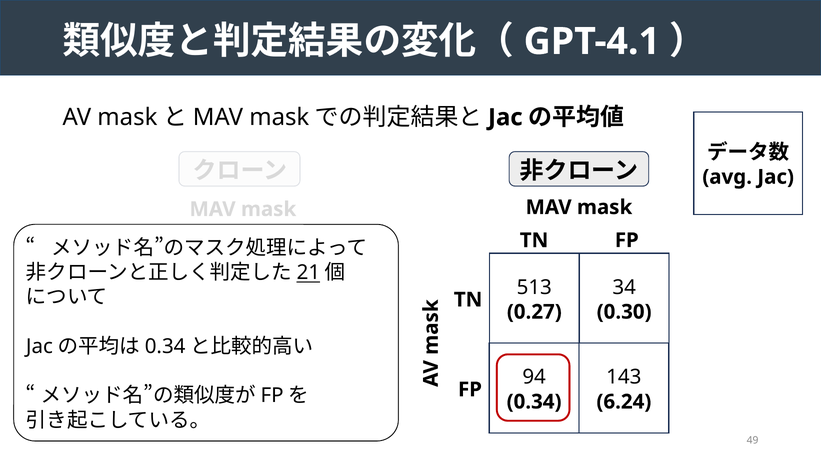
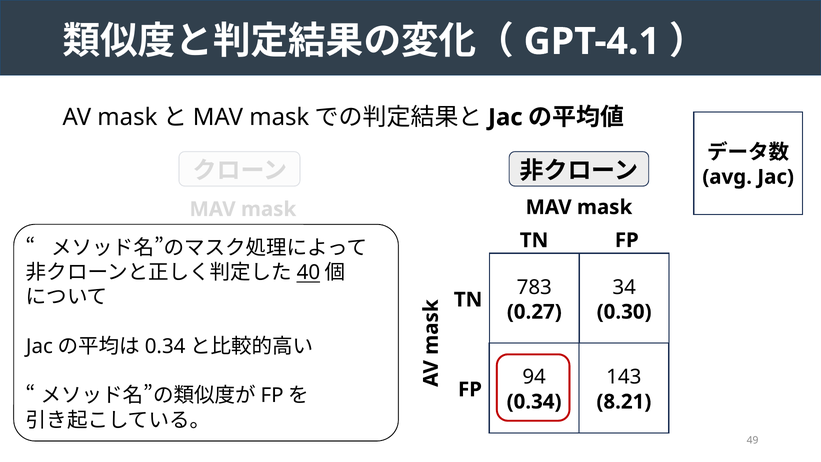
21: 21 -> 40
513: 513 -> 783
6.24: 6.24 -> 8.21
